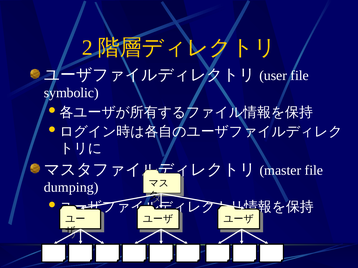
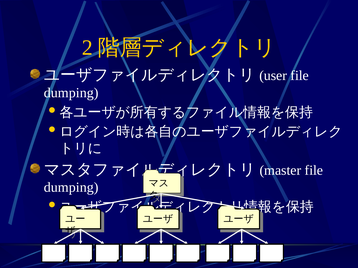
symbolic at (71, 93): symbolic -> dumping
